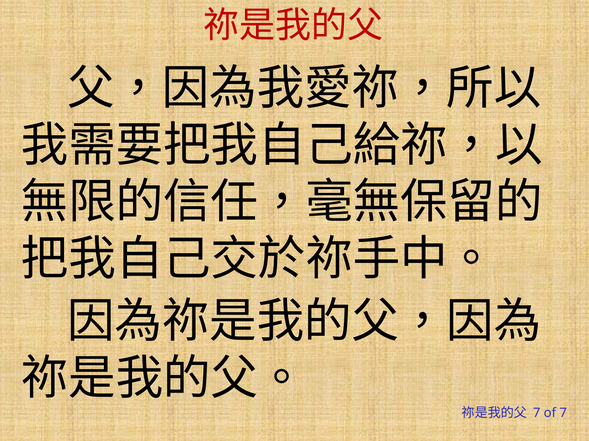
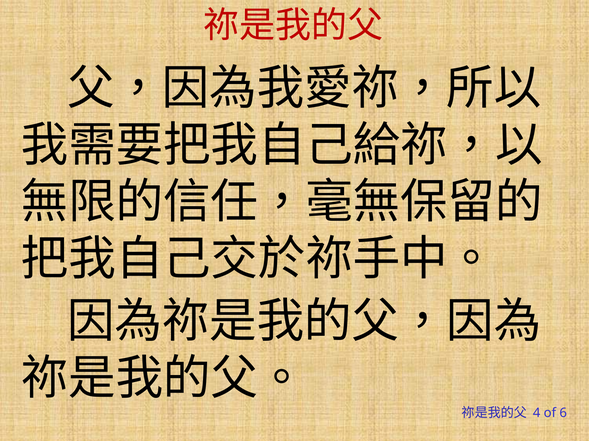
7 at (537, 413): 7 -> 4
of 7: 7 -> 6
